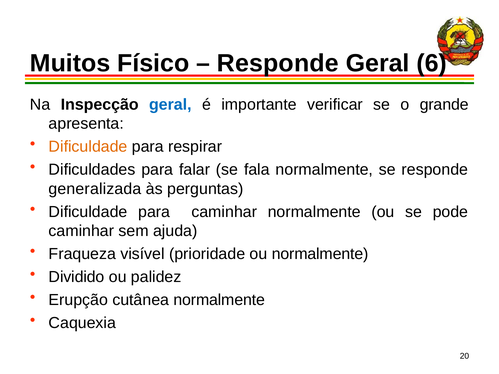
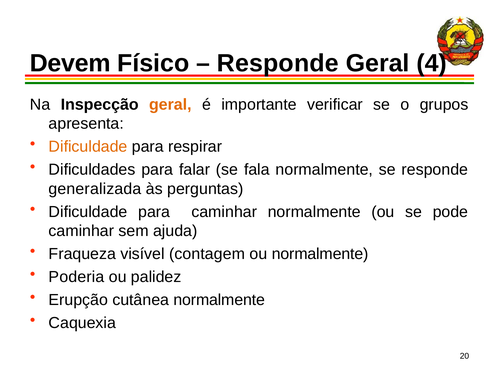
Muitos: Muitos -> Devem
6: 6 -> 4
geral at (170, 105) colour: blue -> orange
grande: grande -> grupos
prioridade: prioridade -> contagem
Dividido: Dividido -> Poderia
